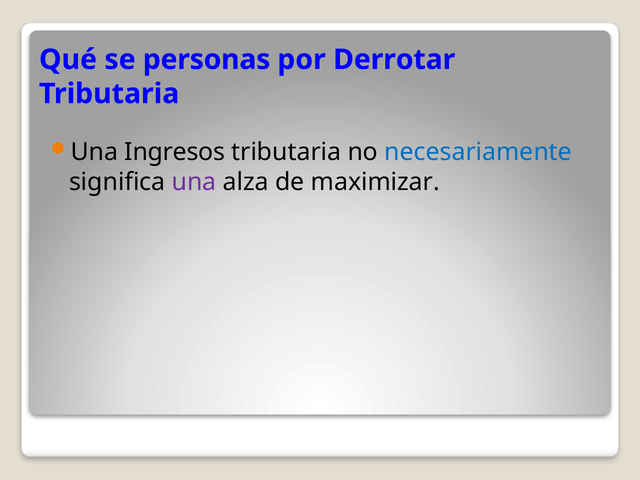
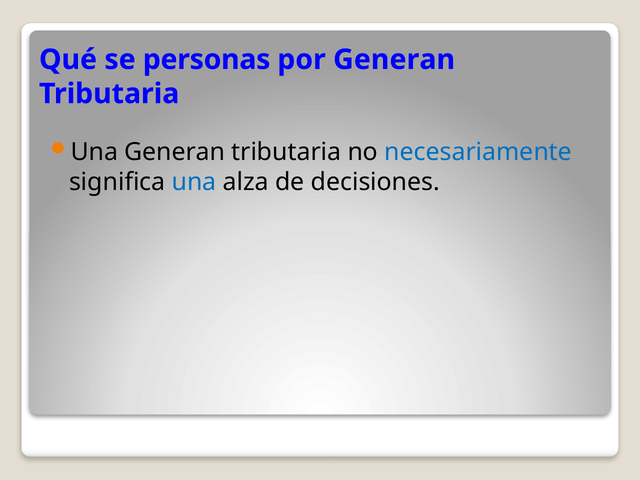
por Derrotar: Derrotar -> Generan
Una Ingresos: Ingresos -> Generan
una at (194, 182) colour: purple -> blue
maximizar: maximizar -> decisiones
